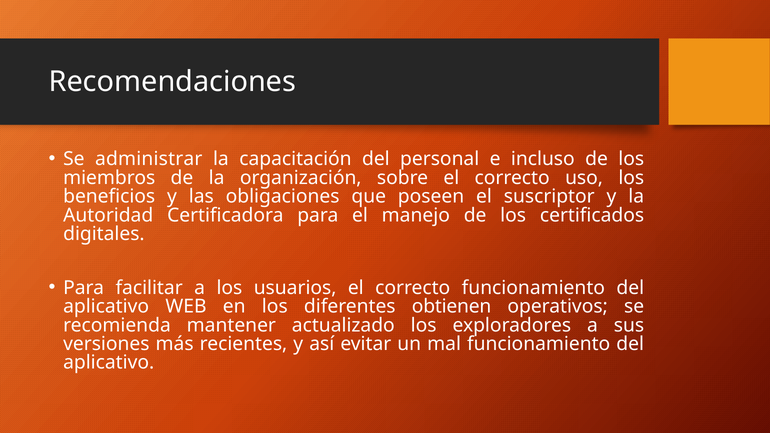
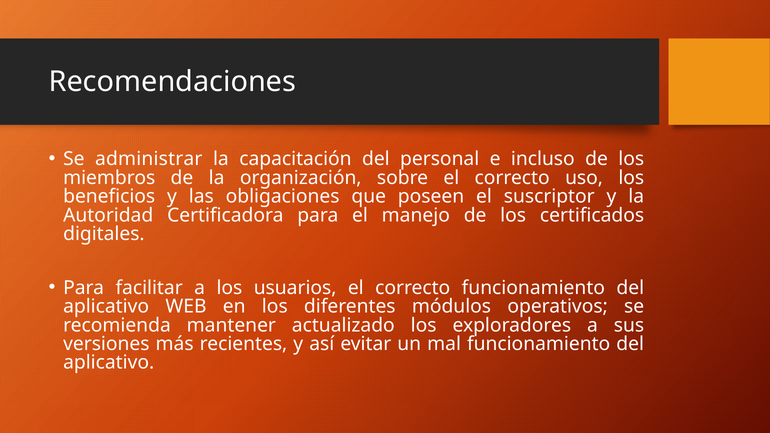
obtienen: obtienen -> módulos
